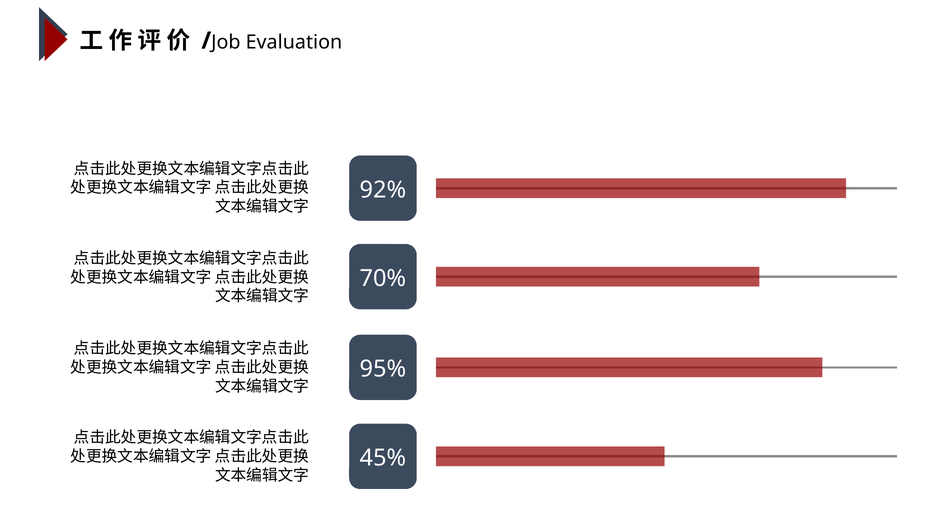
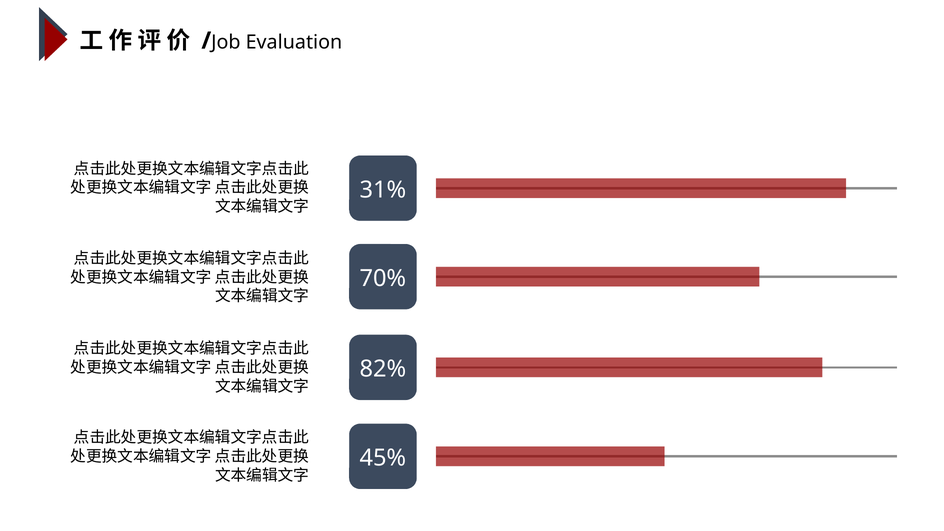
92%: 92% -> 31%
95%: 95% -> 82%
